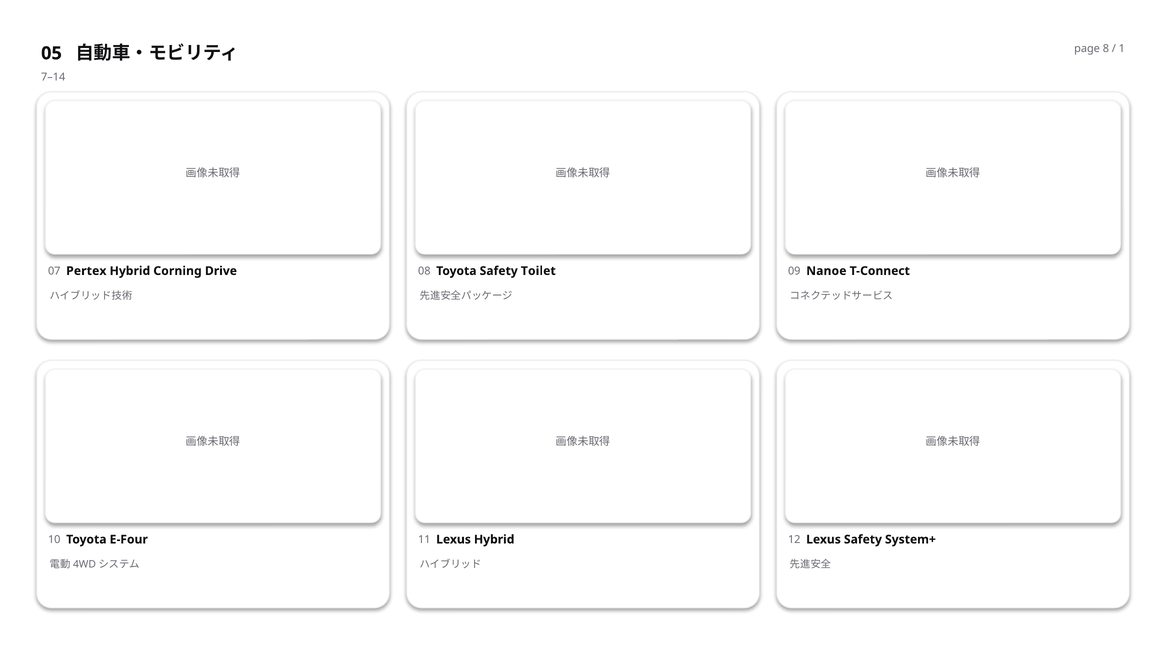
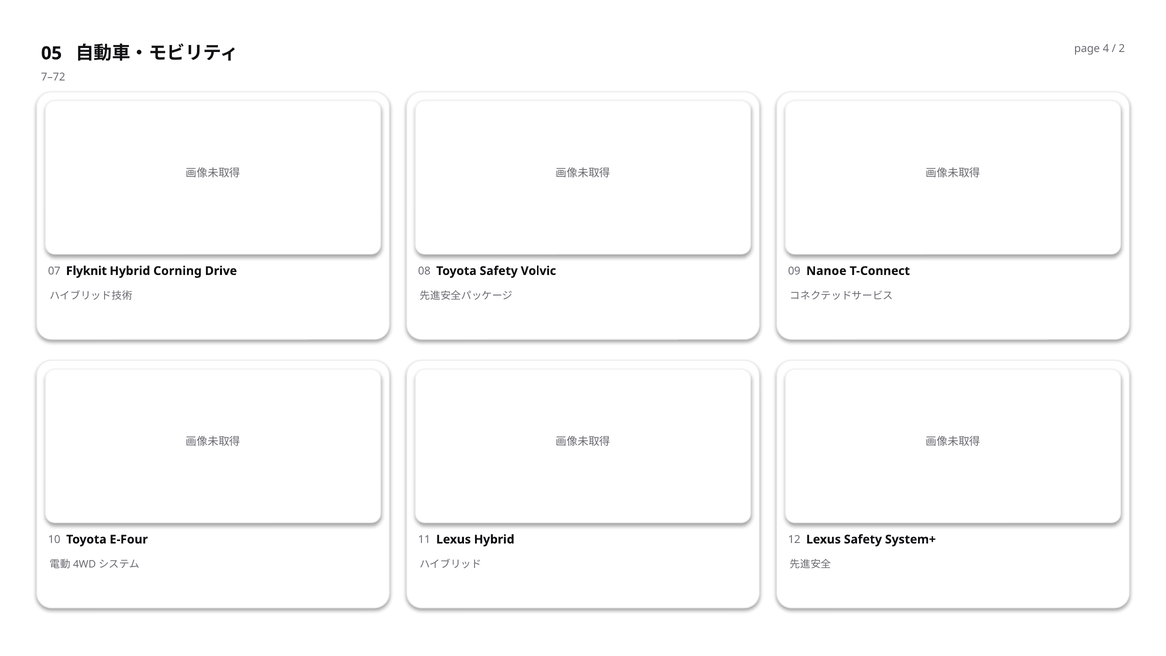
8: 8 -> 4
1: 1 -> 2
7–14: 7–14 -> 7–72
Pertex: Pertex -> Flyknit
Toilet: Toilet -> Volvic
